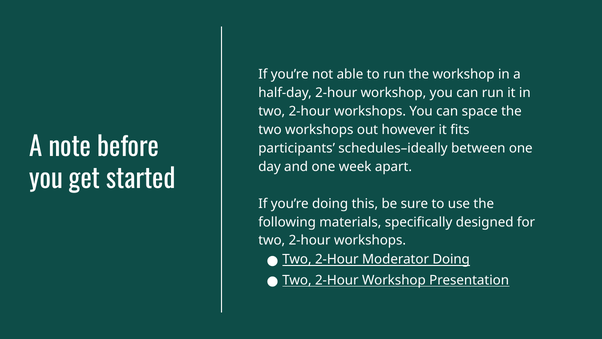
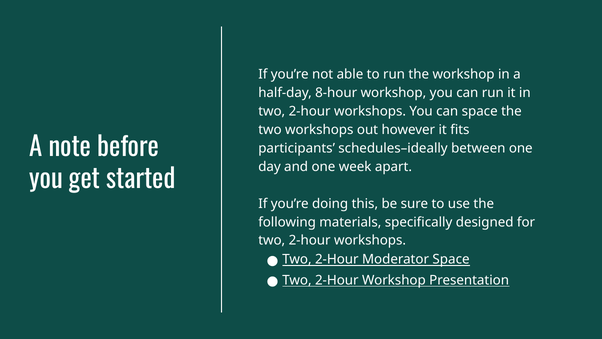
half-day 2-hour: 2-hour -> 8-hour
Moderator Doing: Doing -> Space
